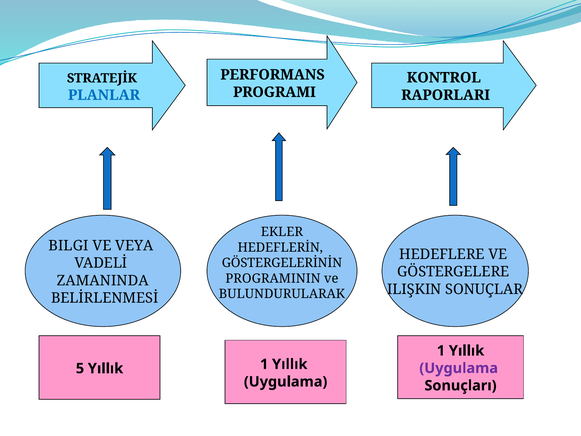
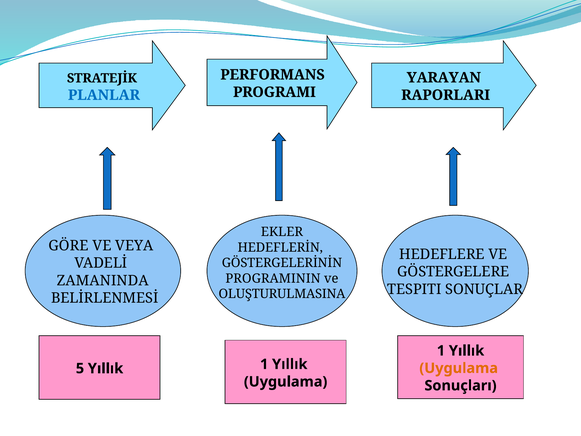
KONTROL: KONTROL -> YARAYAN
BILGI: BILGI -> GÖRE
ILIŞKIN: ILIŞKIN -> TESPITI
BULUNDURULARAK: BULUNDURULARAK -> OLUŞTURULMASINA
Uygulama at (459, 368) colour: purple -> orange
